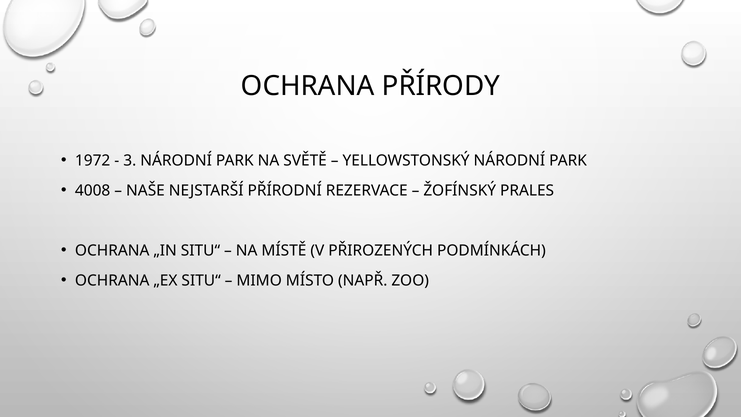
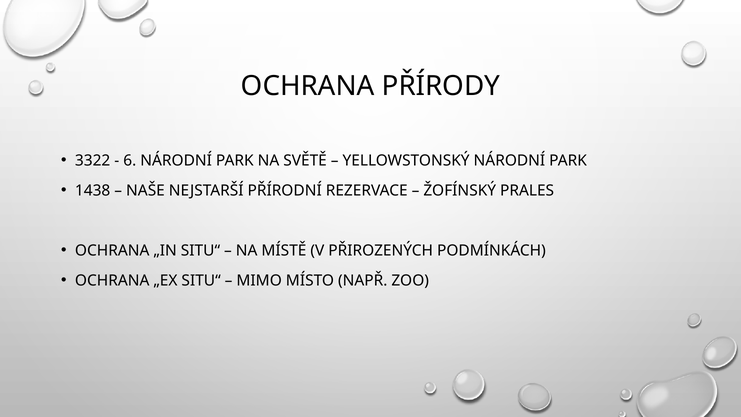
1972: 1972 -> 3322
3: 3 -> 6
4008: 4008 -> 1438
